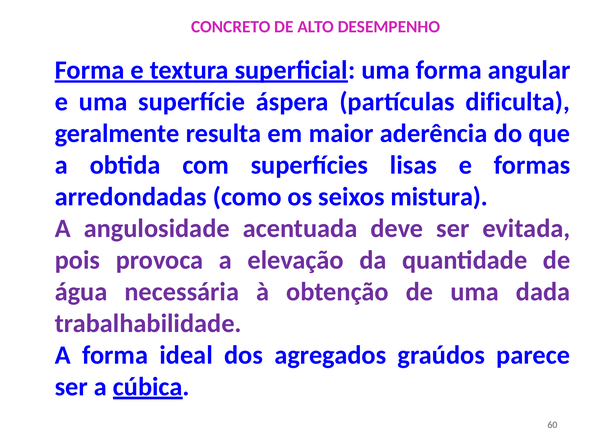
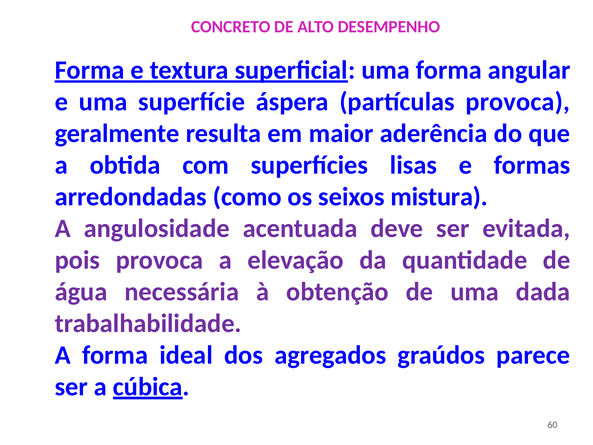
partículas dificulta: dificulta -> provoca
